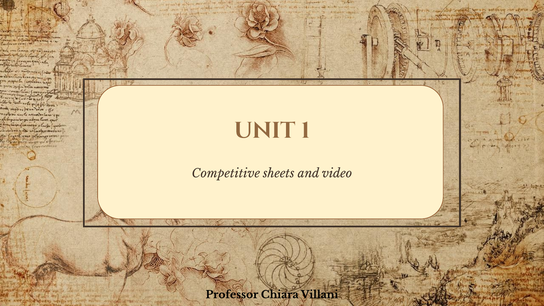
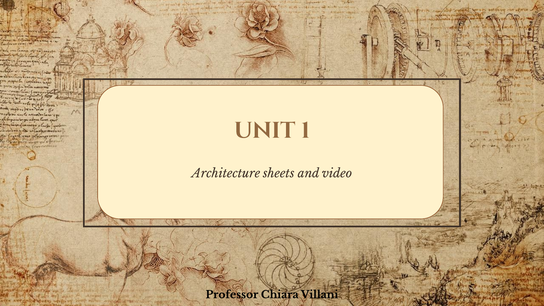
Competitive: Competitive -> Architecture
